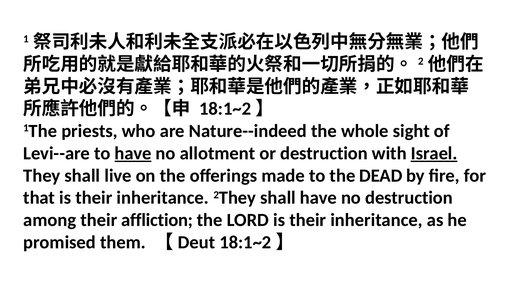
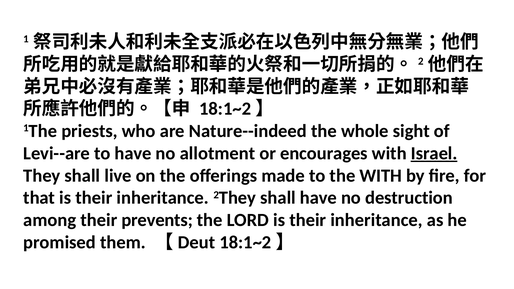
have at (133, 153) underline: present -> none
or destruction: destruction -> encourages
the DEAD: DEAD -> WITH
affliction: affliction -> prevents
